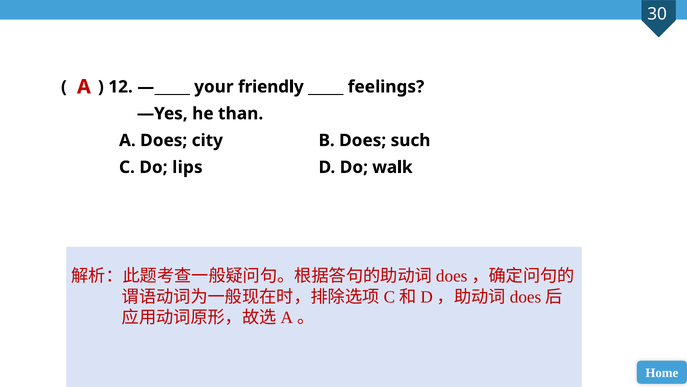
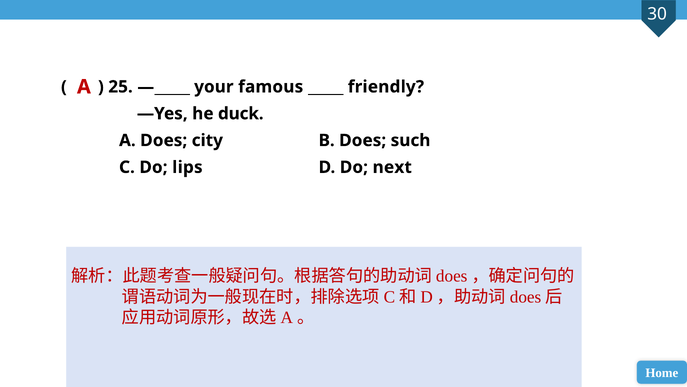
12: 12 -> 25
friendly: friendly -> famous
feelings: feelings -> friendly
than: than -> duck
walk: walk -> next
